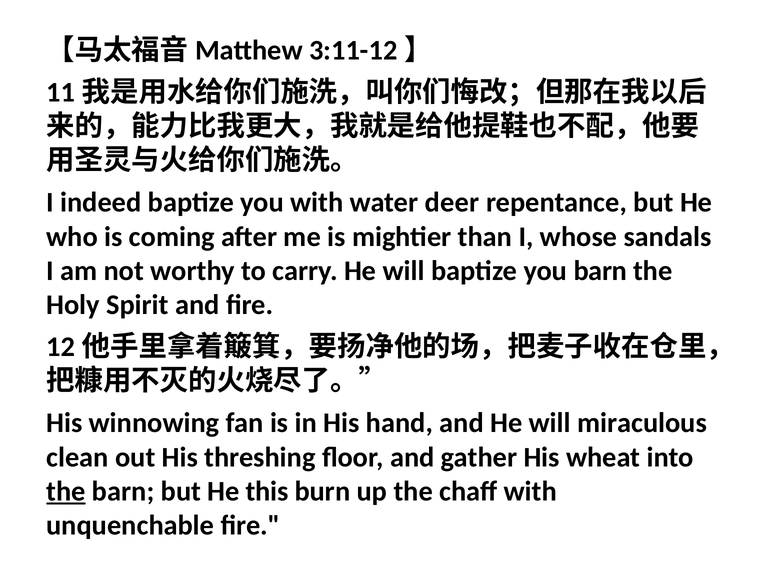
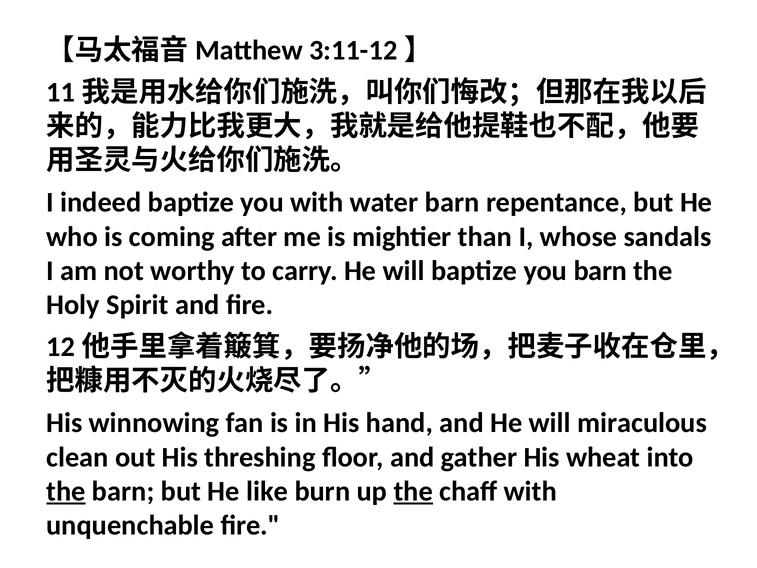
water deer: deer -> barn
this: this -> like
the at (413, 491) underline: none -> present
